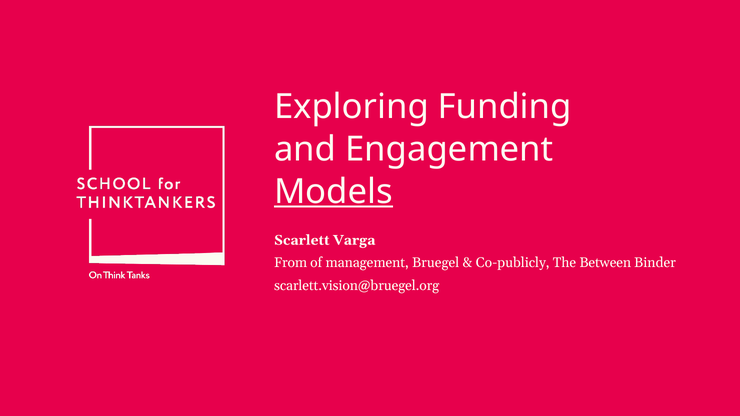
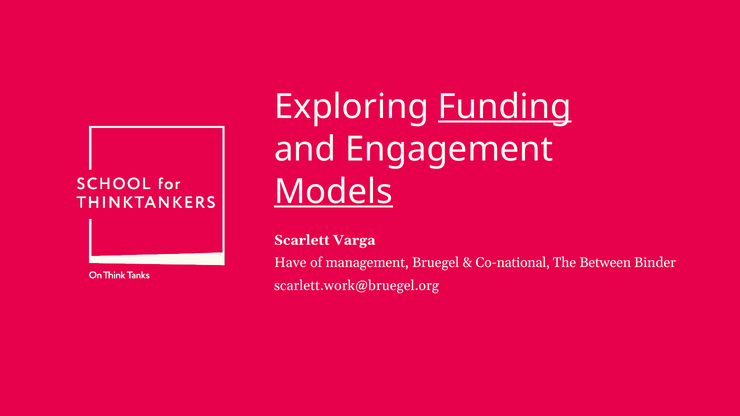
Funding underline: none -> present
From: From -> Have
Co-publicly: Co-publicly -> Co-national
scarlett.vision@bruegel.org: scarlett.vision@bruegel.org -> scarlett.work@bruegel.org
